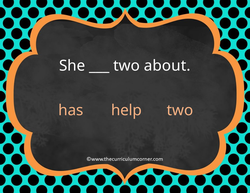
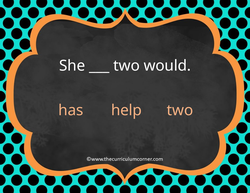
about: about -> would
